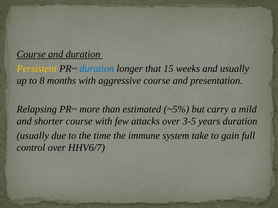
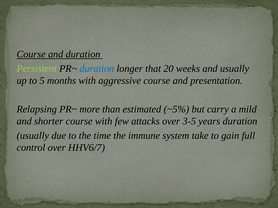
Persistent colour: yellow -> light green
15: 15 -> 20
8: 8 -> 5
